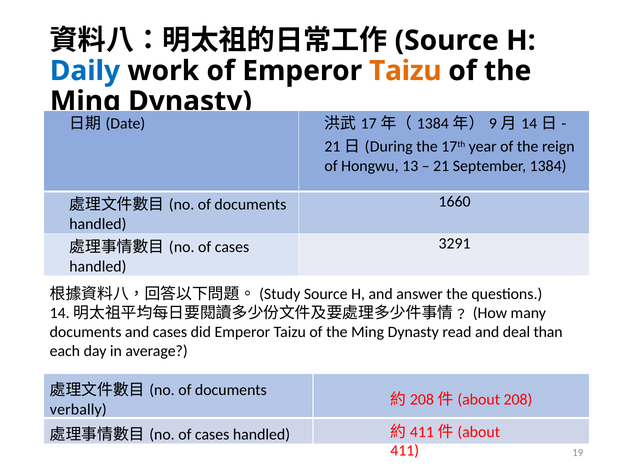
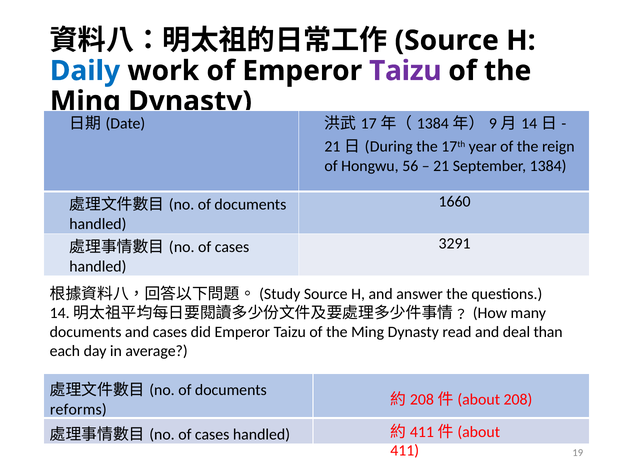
Taizu at (405, 71) colour: orange -> purple
13: 13 -> 56
verbally: verbally -> reforms
